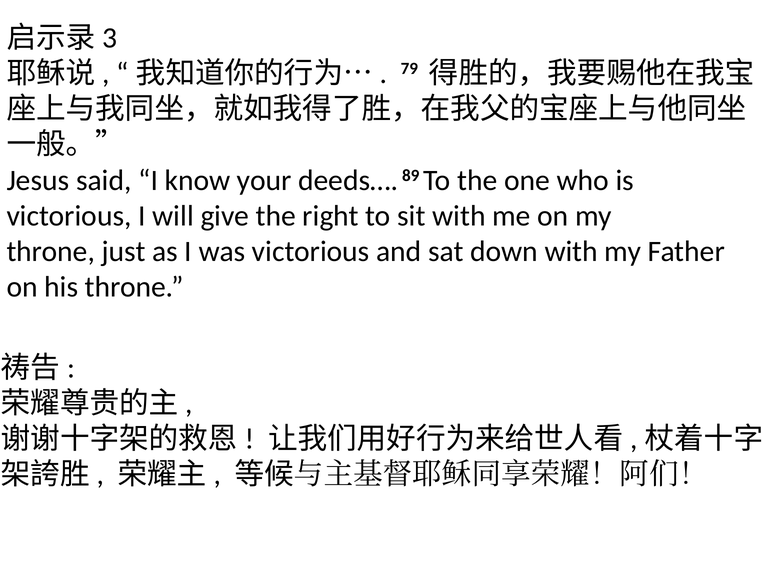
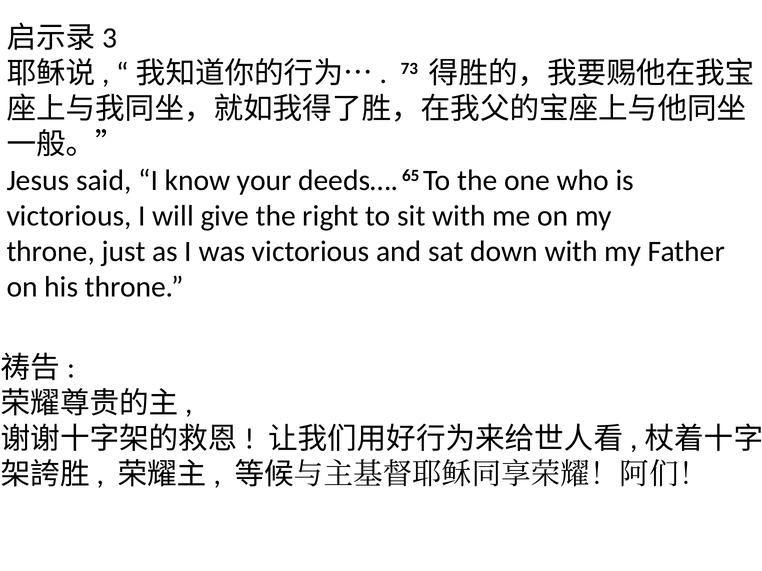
79: 79 -> 73
89: 89 -> 65
